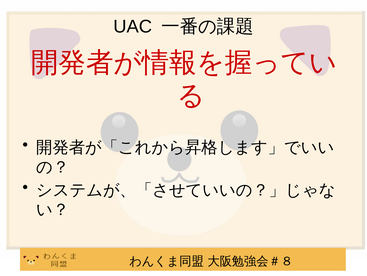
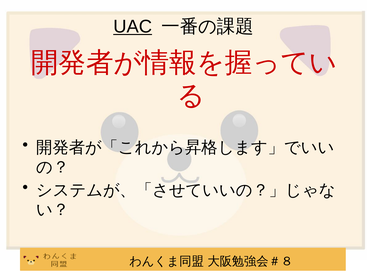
UAC underline: none -> present
